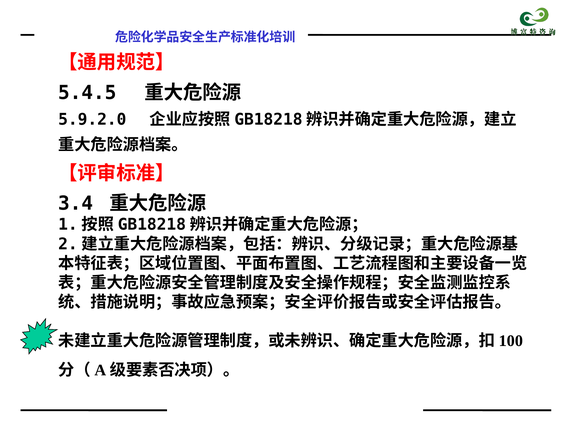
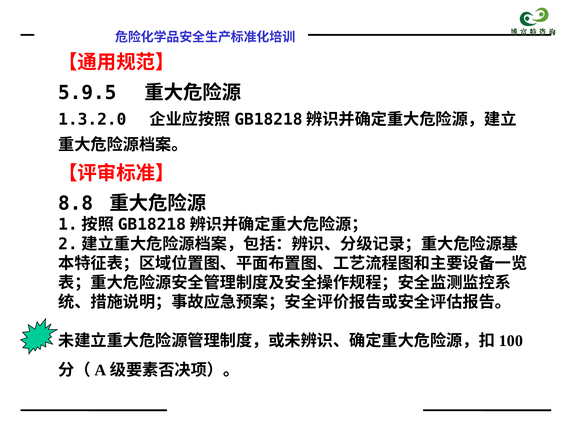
5.4.5: 5.4.5 -> 5.9.5
5.9.2.0: 5.9.2.0 -> 1.3.2.0
3.4: 3.4 -> 8.8
